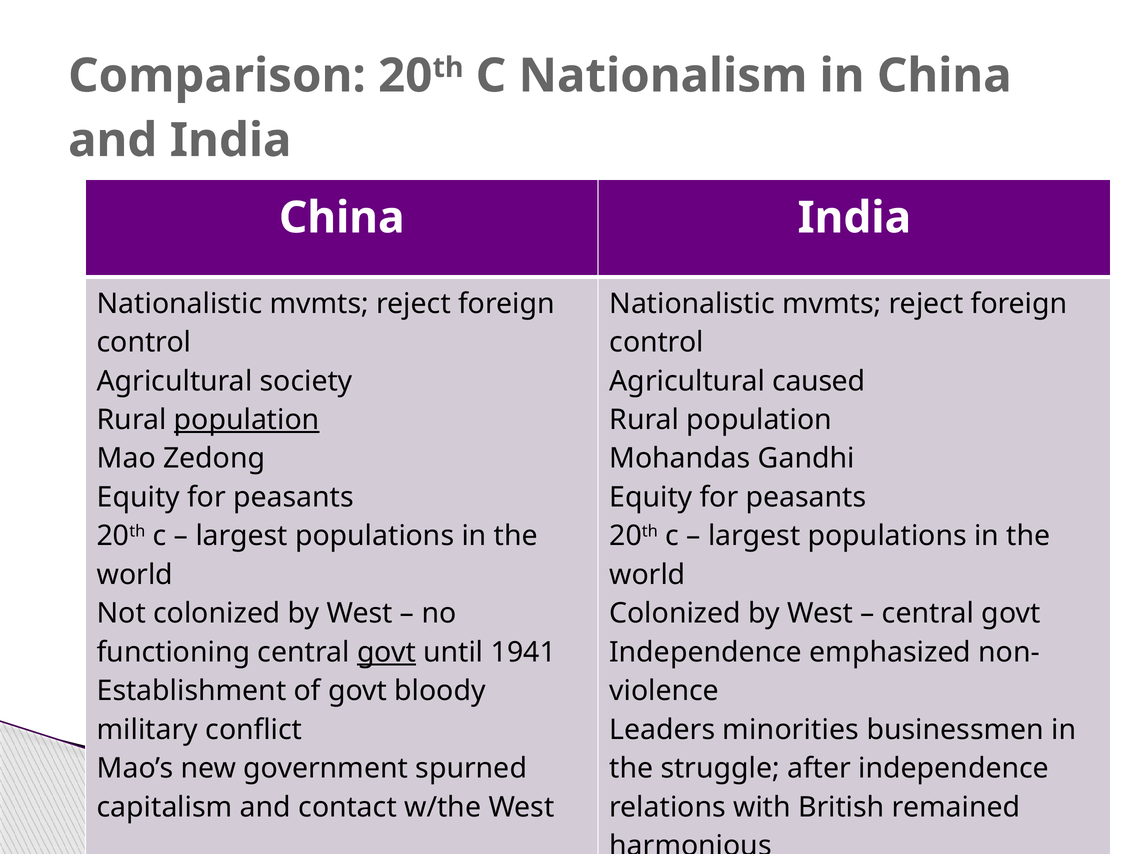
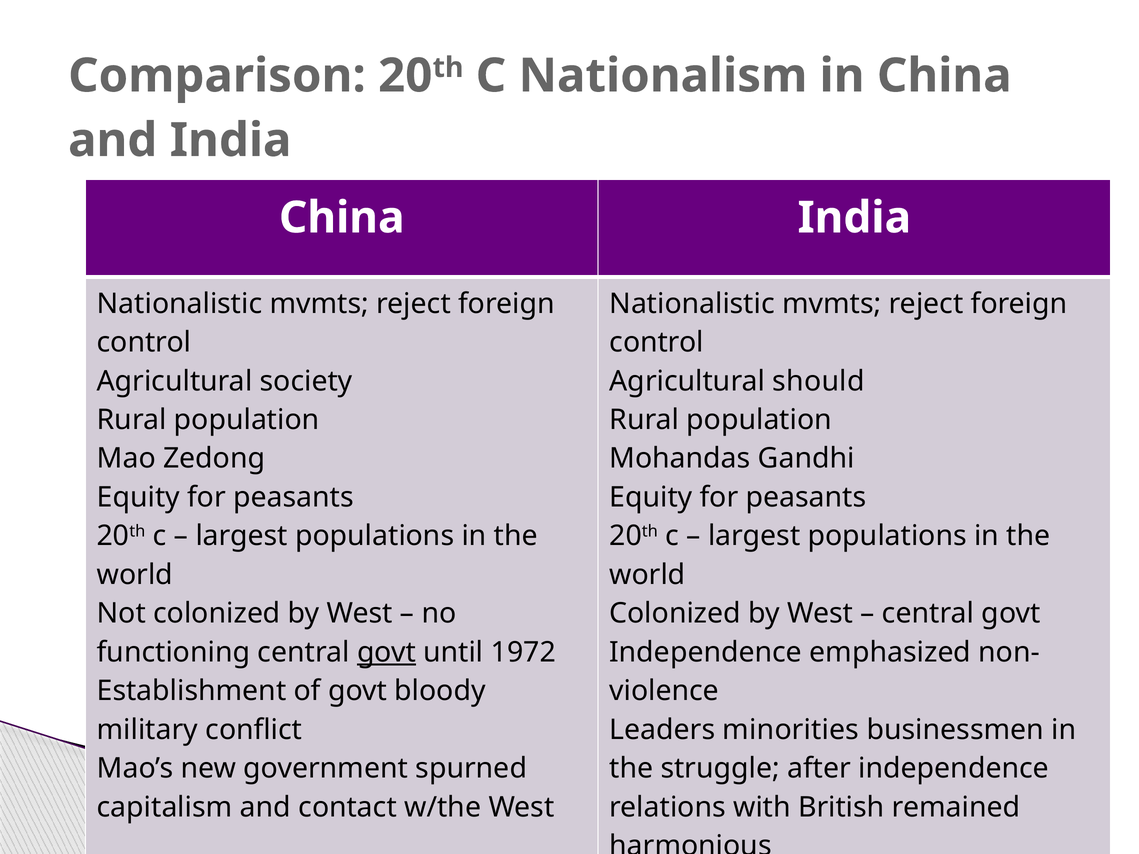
caused: caused -> should
population at (247, 420) underline: present -> none
1941: 1941 -> 1972
